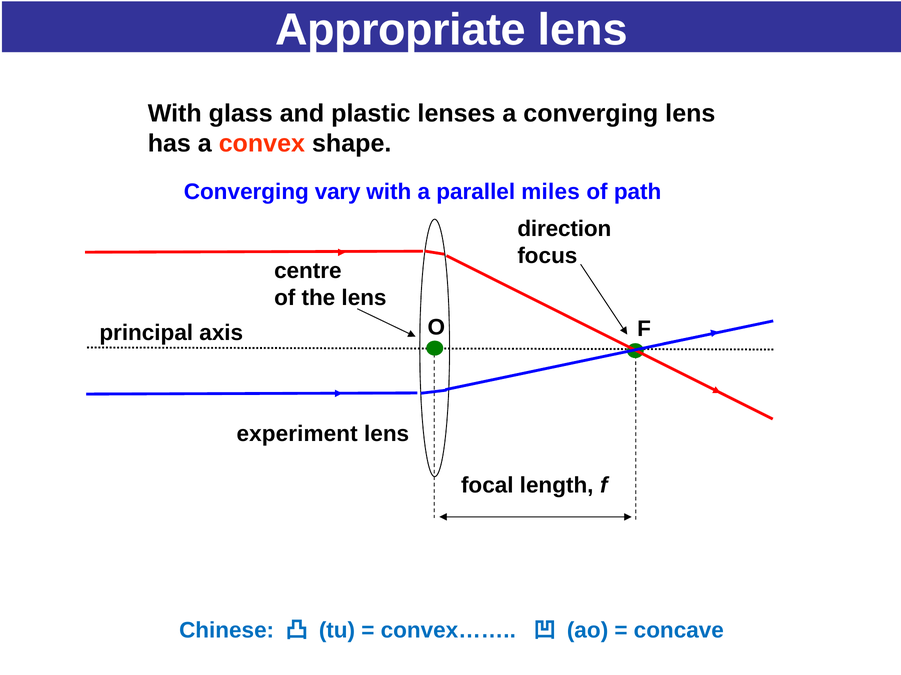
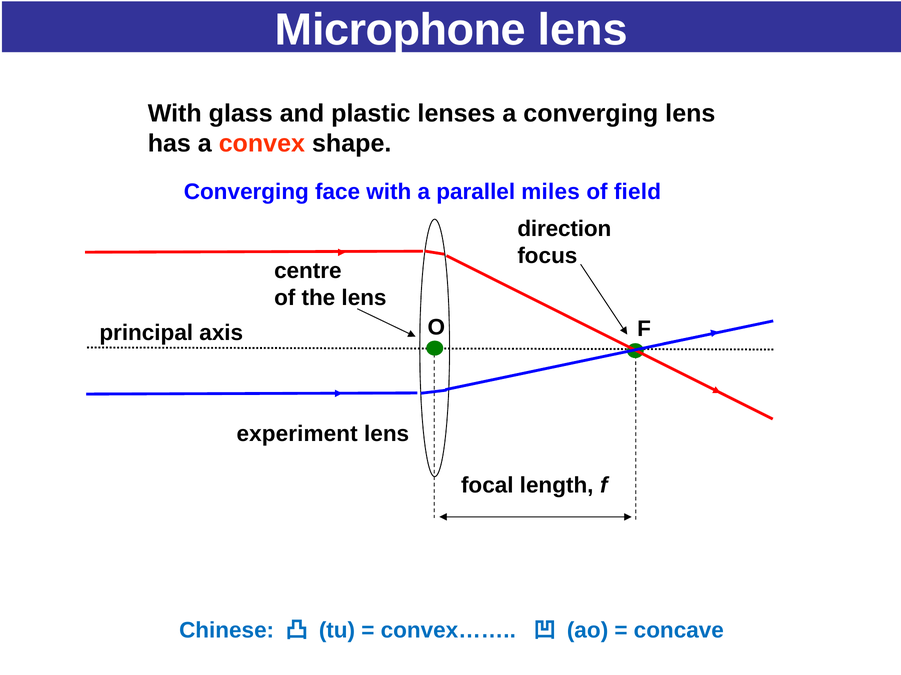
Appropriate: Appropriate -> Microphone
vary: vary -> face
path: path -> field
